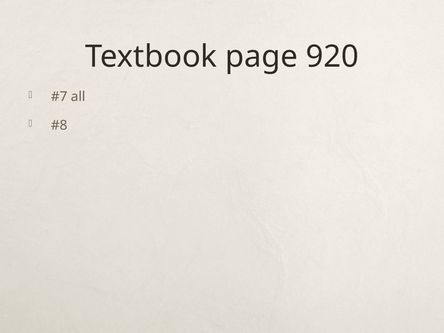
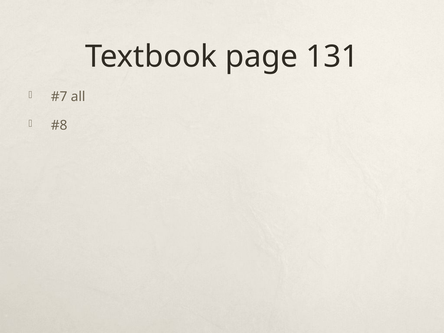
920: 920 -> 131
